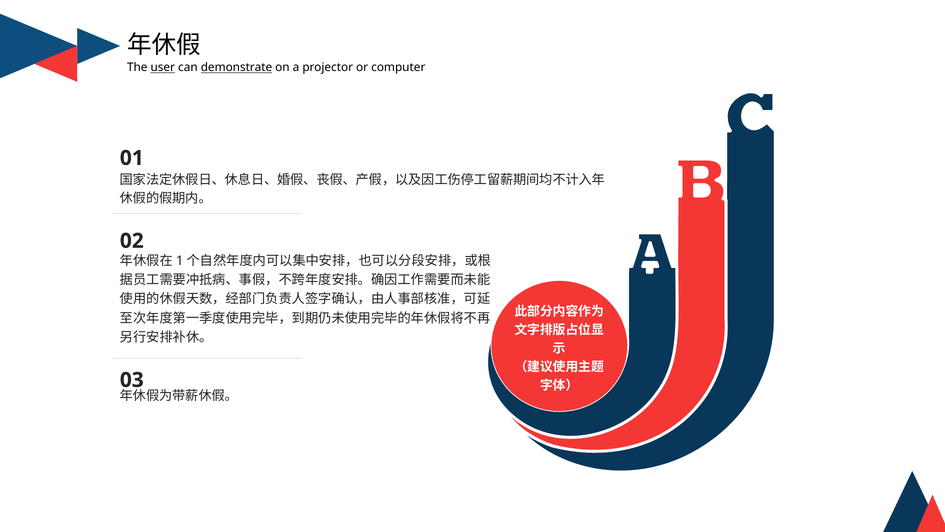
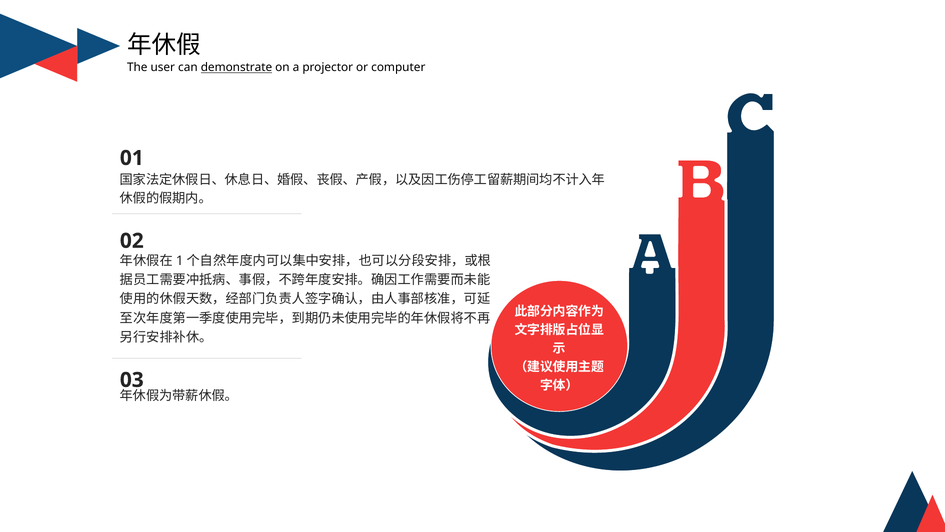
user underline: present -> none
